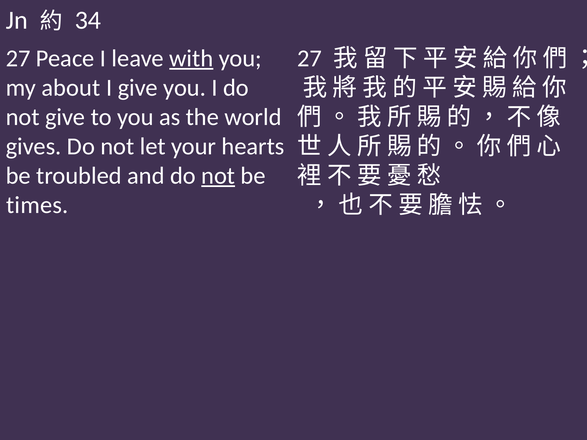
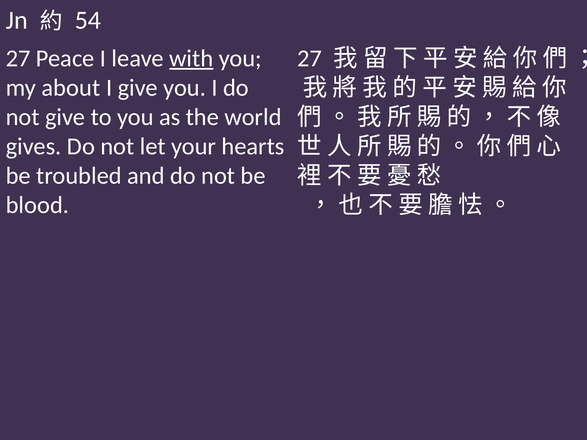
34: 34 -> 54
not at (218, 176) underline: present -> none
times: times -> blood
